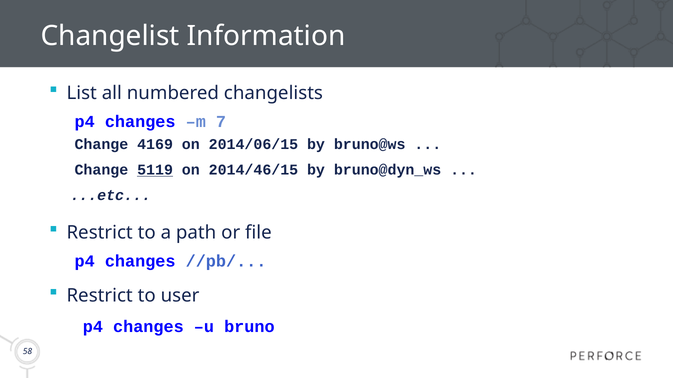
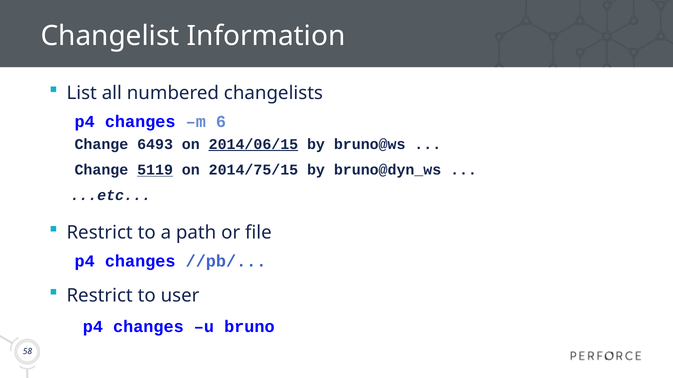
7: 7 -> 6
4169: 4169 -> 6493
2014/06/15 underline: none -> present
2014/46/15: 2014/46/15 -> 2014/75/15
